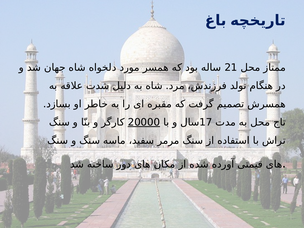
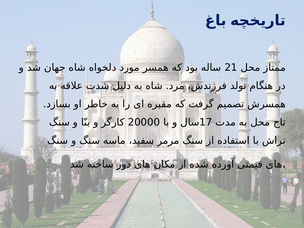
20000 underline: present -> none
